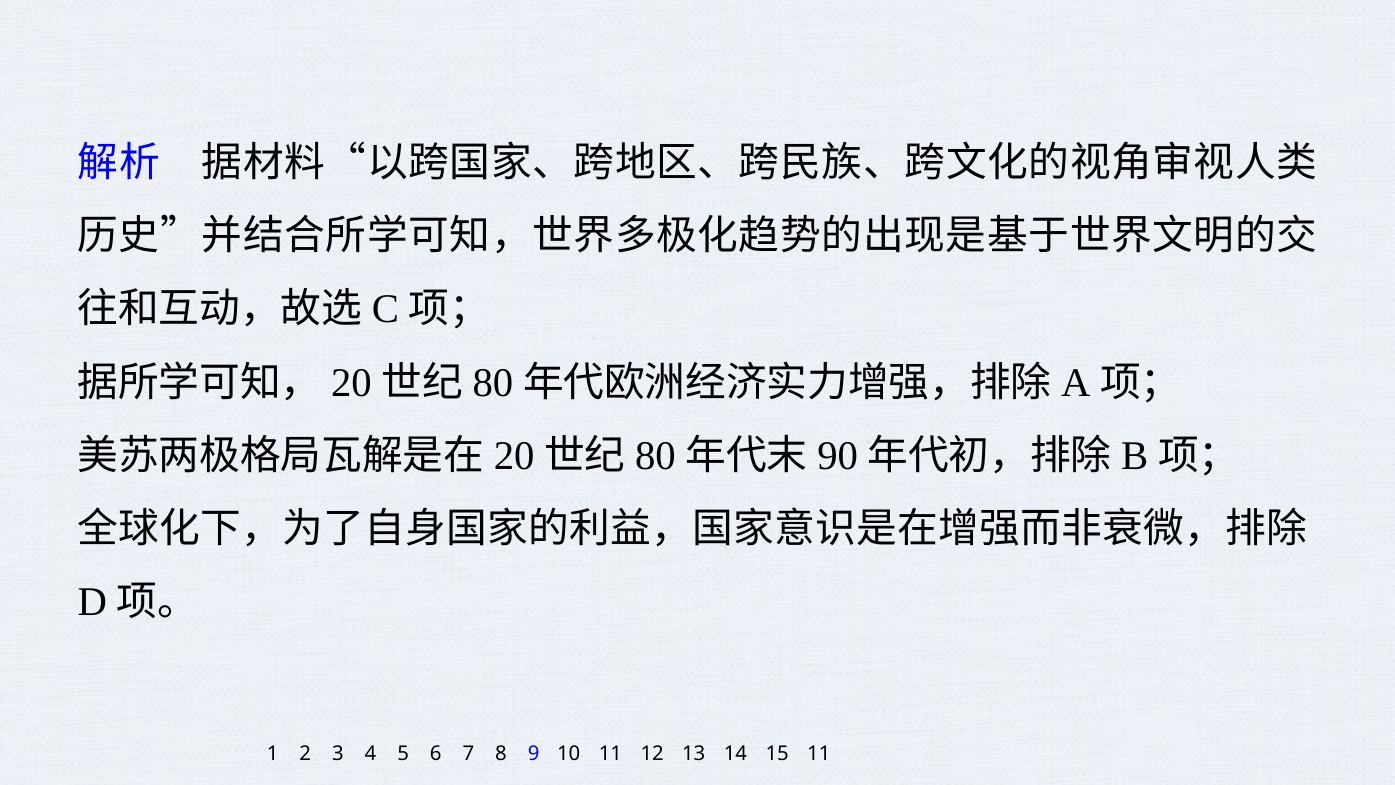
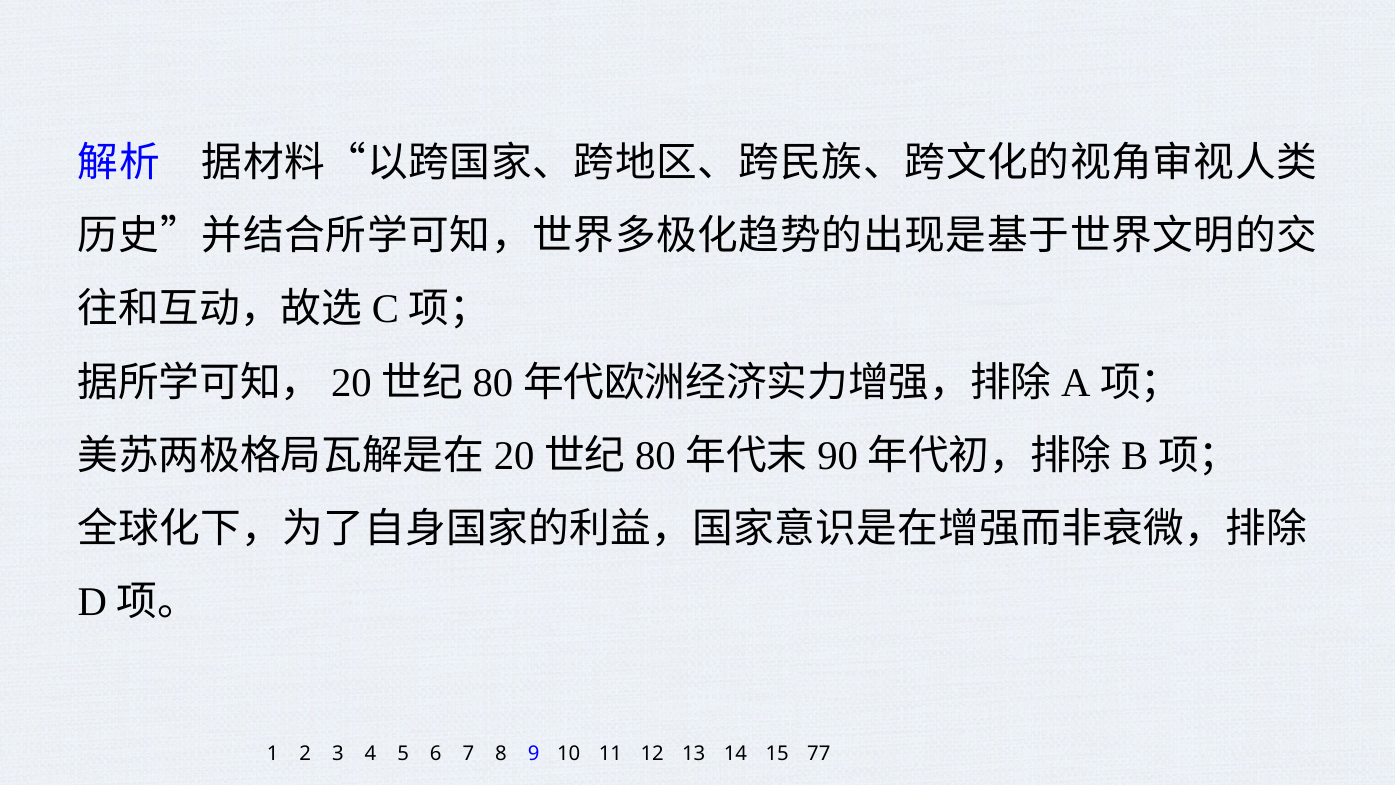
15 11: 11 -> 77
